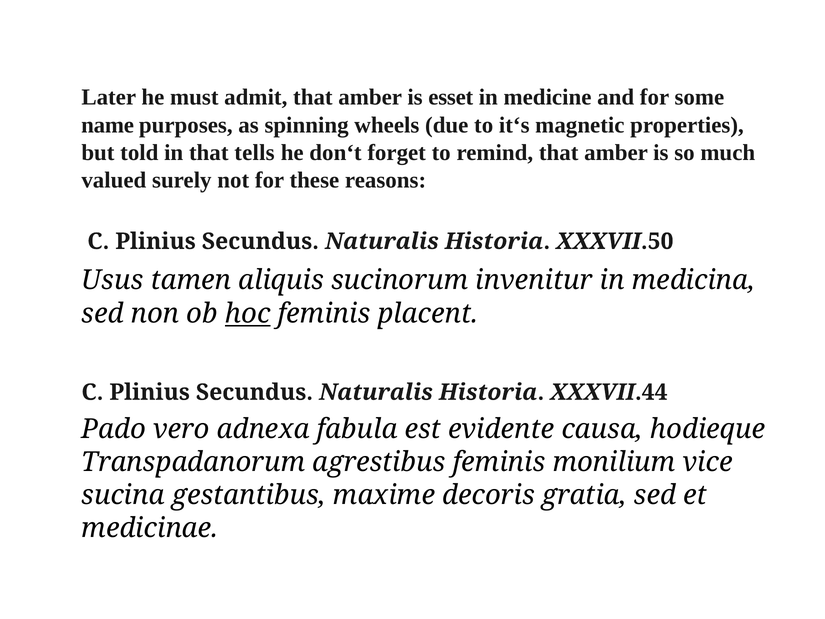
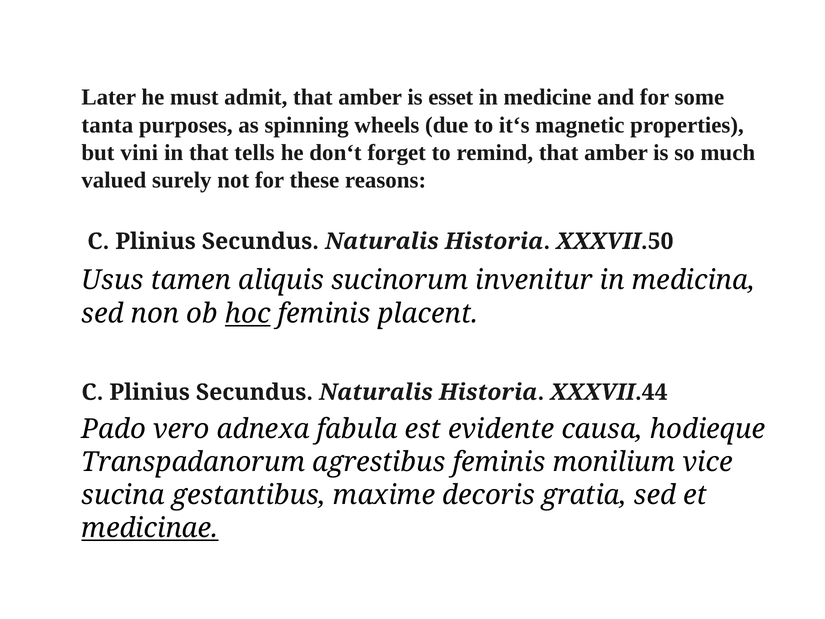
name: name -> tanta
told: told -> vini
medicinae underline: none -> present
